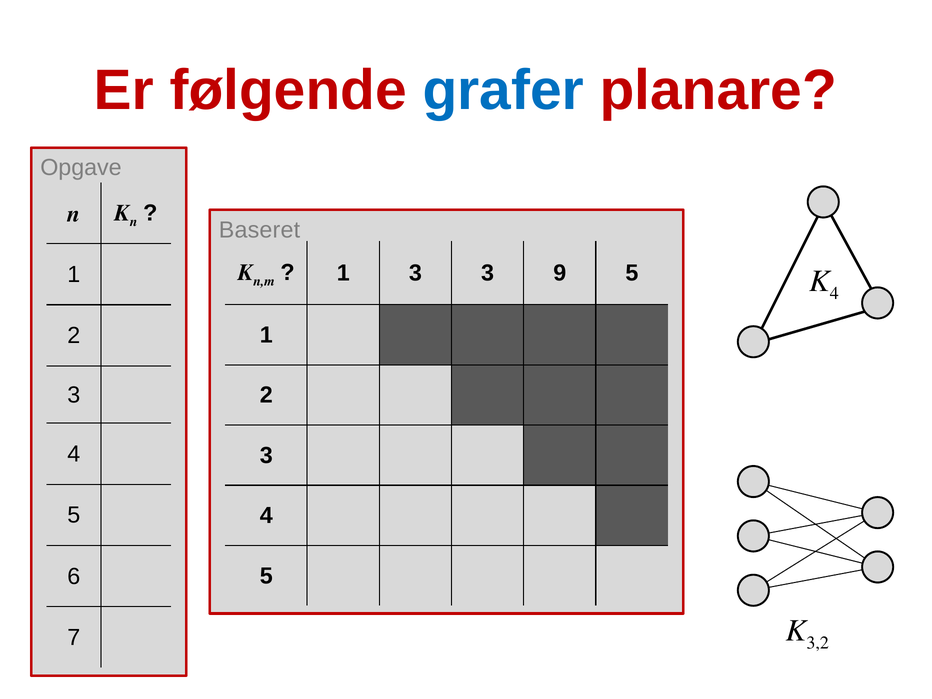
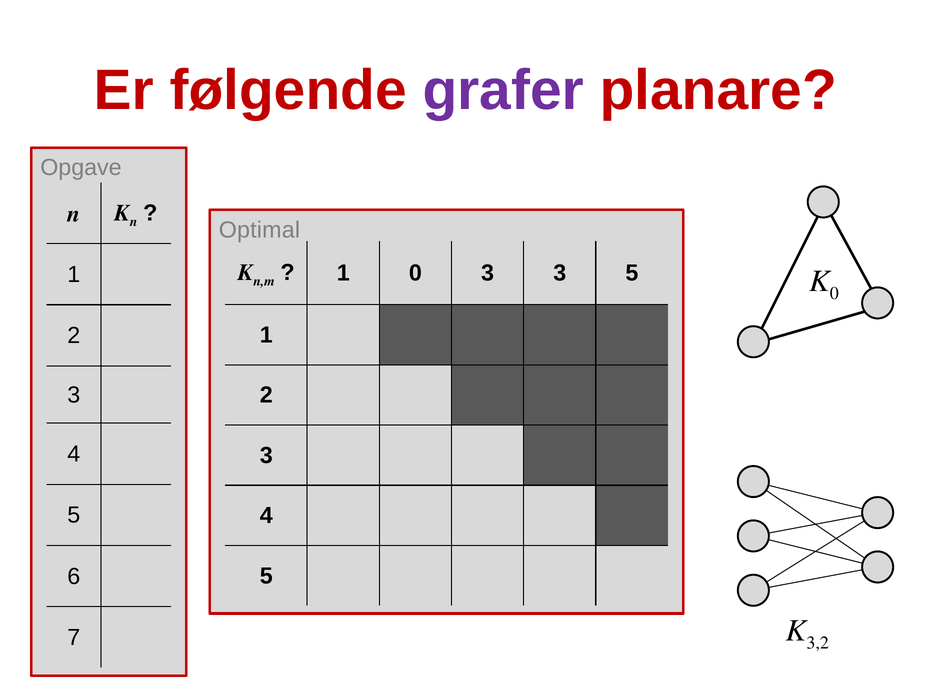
grafer colour: blue -> purple
Baseret: Baseret -> Optimal
1 3: 3 -> 0
3 9: 9 -> 3
4 at (834, 293): 4 -> 0
